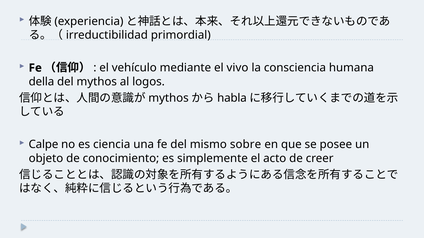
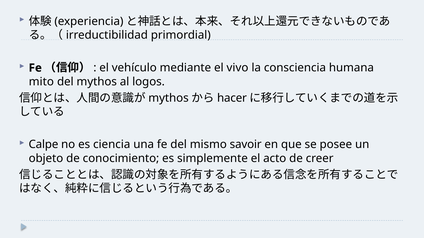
della: della -> mito
habla: habla -> hacer
sobre: sobre -> savoir
